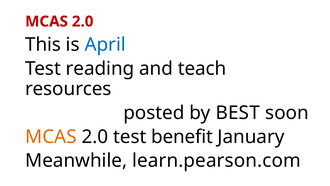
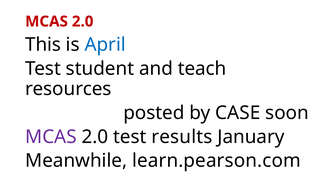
reading: reading -> student
BEST: BEST -> CASE
MCAS at (51, 137) colour: orange -> purple
benefit: benefit -> results
